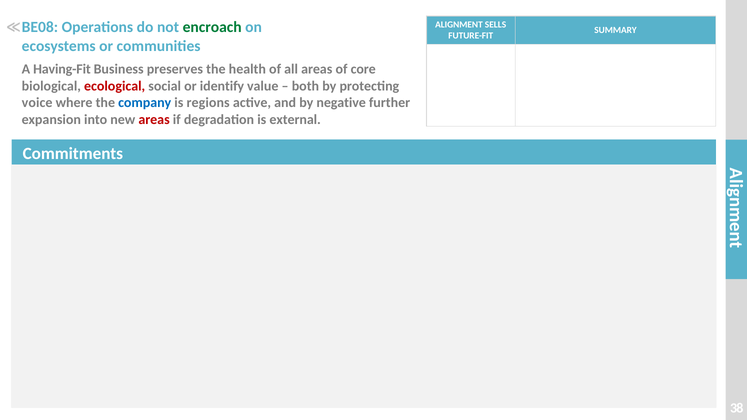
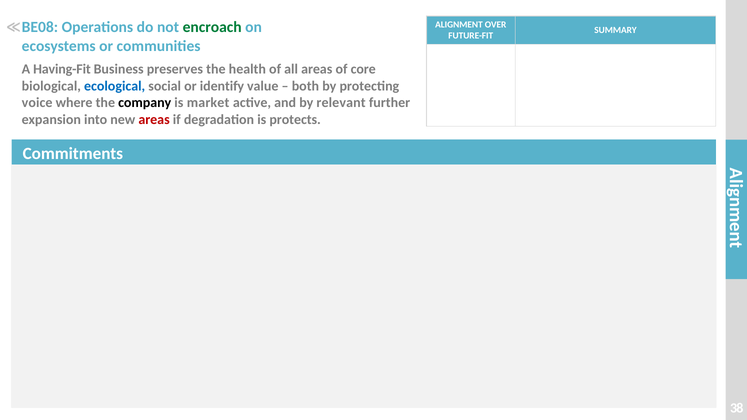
SELLS: SELLS -> OVER
ecological colour: red -> blue
company colour: blue -> black
regions: regions -> market
negative: negative -> relevant
external: external -> protects
